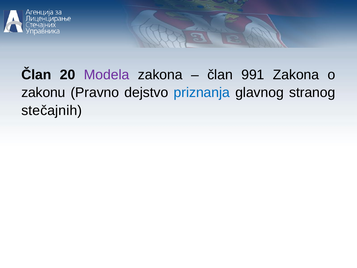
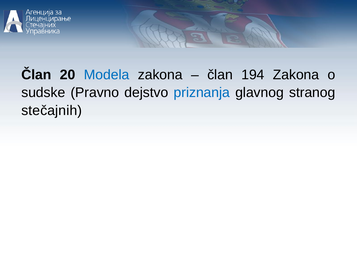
Modela colour: purple -> blue
991: 991 -> 194
zakonu: zakonu -> sudske
